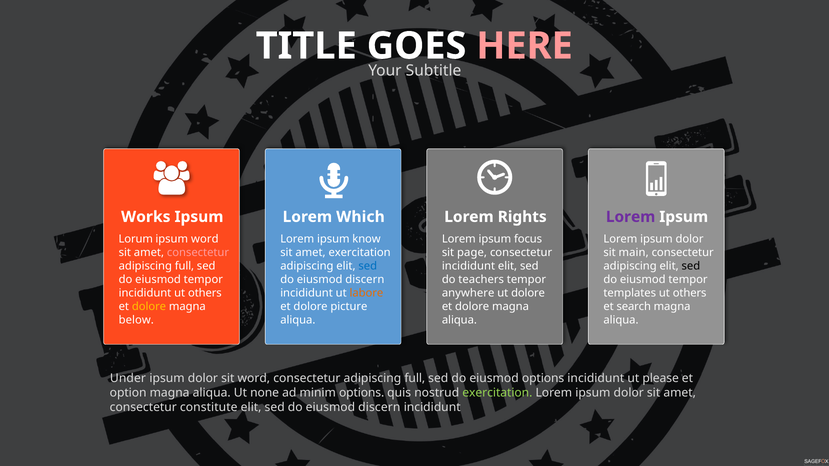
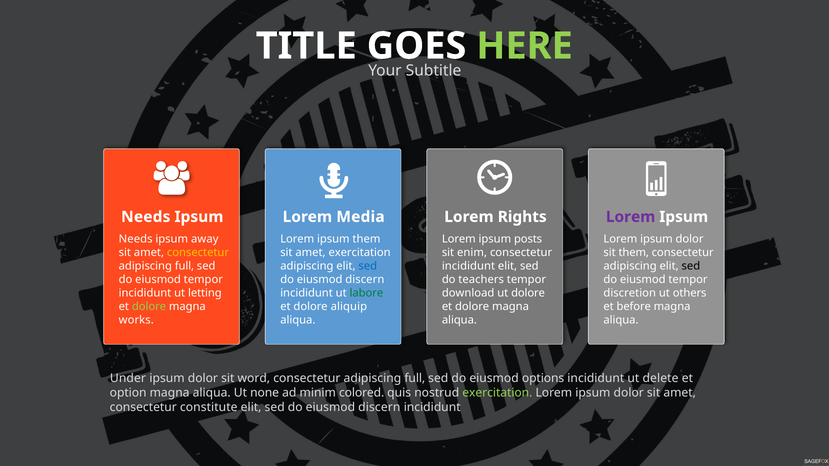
HERE colour: pink -> light green
Works at (146, 217): Works -> Needs
Which: Which -> Media
Lorum at (136, 239): Lorum -> Needs
ipsum word: word -> away
ipsum know: know -> them
focus: focus -> posts
consectetur at (198, 253) colour: pink -> yellow
page: page -> enim
sit main: main -> them
incididunt ut others: others -> letting
labore colour: orange -> green
anywhere: anywhere -> download
templates: templates -> discretion
dolore at (149, 307) colour: yellow -> light green
picture: picture -> aliquip
search: search -> before
below: below -> works
please: please -> delete
minim options: options -> colored
